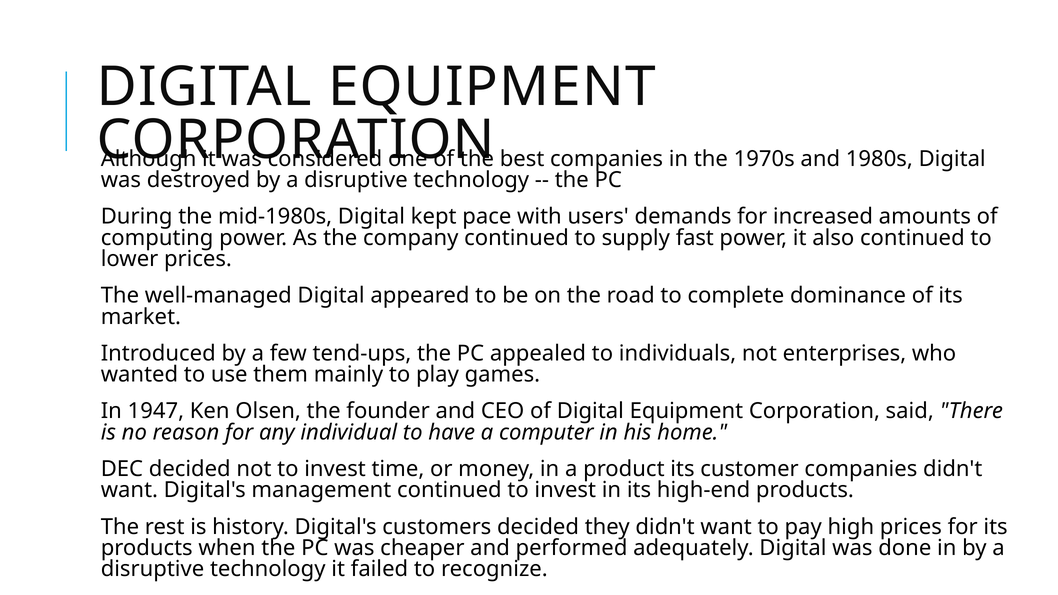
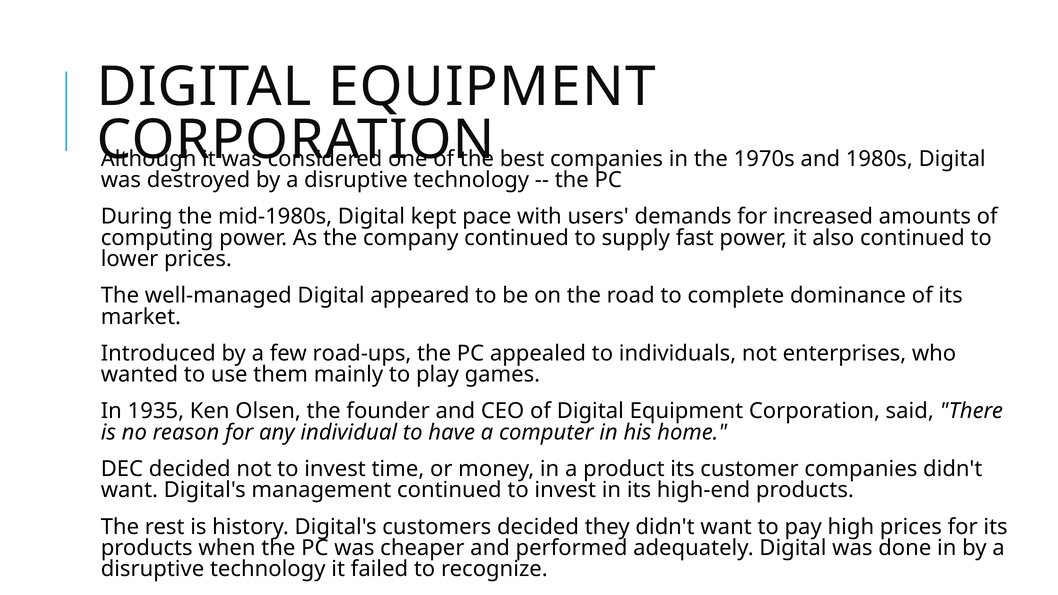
tend-ups: tend-ups -> road-ups
1947: 1947 -> 1935
